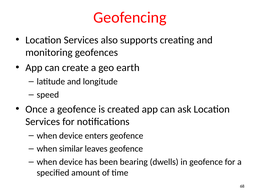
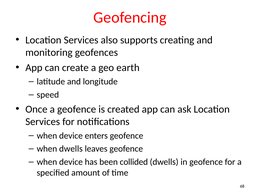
when similar: similar -> dwells
bearing: bearing -> collided
